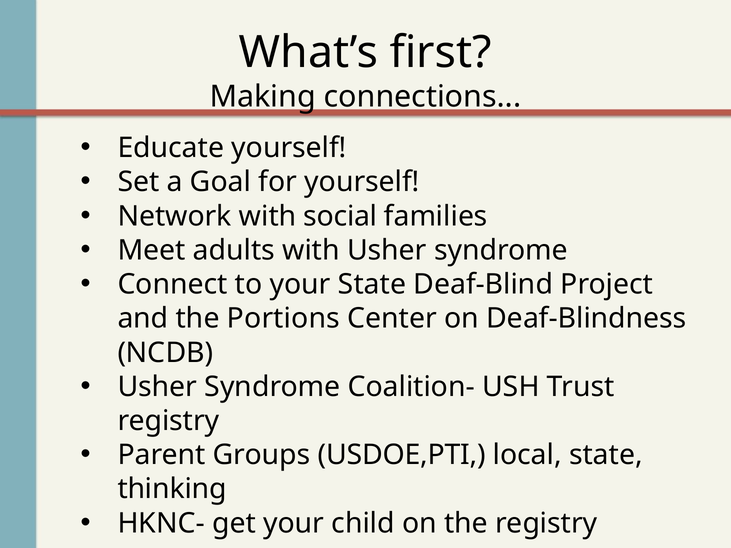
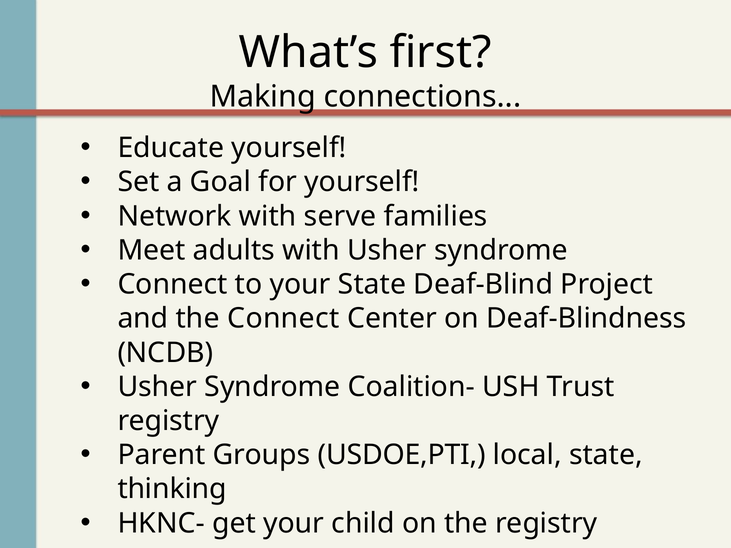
social: social -> serve
the Portions: Portions -> Connect
